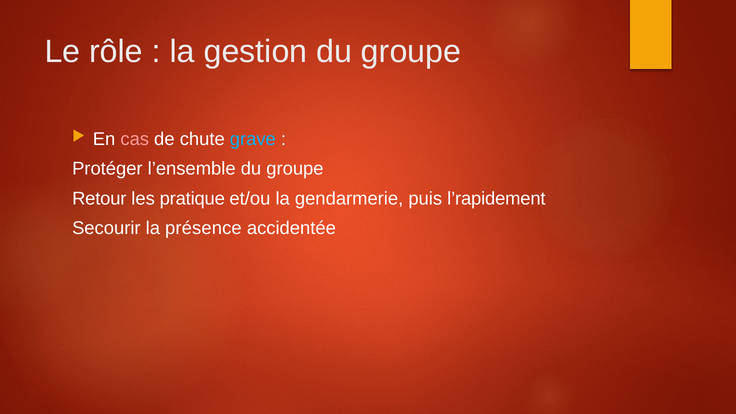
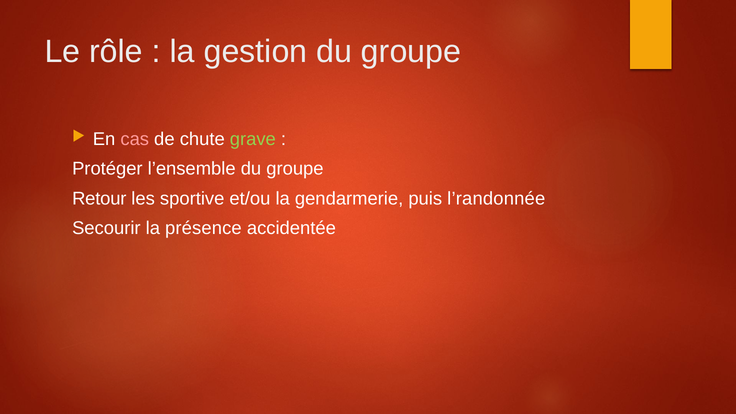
grave colour: light blue -> light green
pratique: pratique -> sportive
l’rapidement: l’rapidement -> l’randonnée
